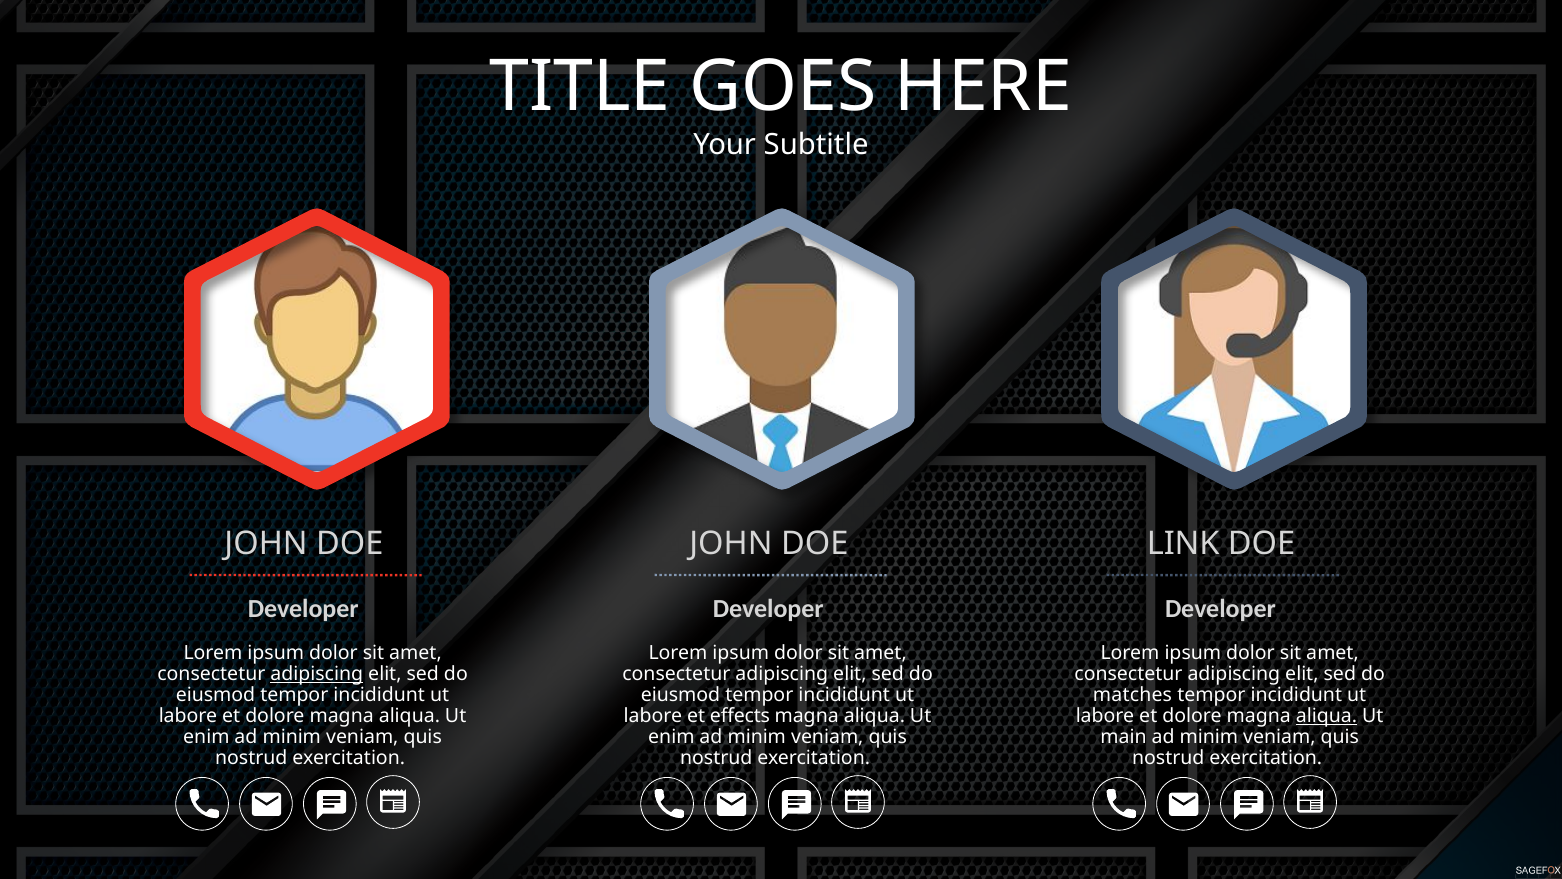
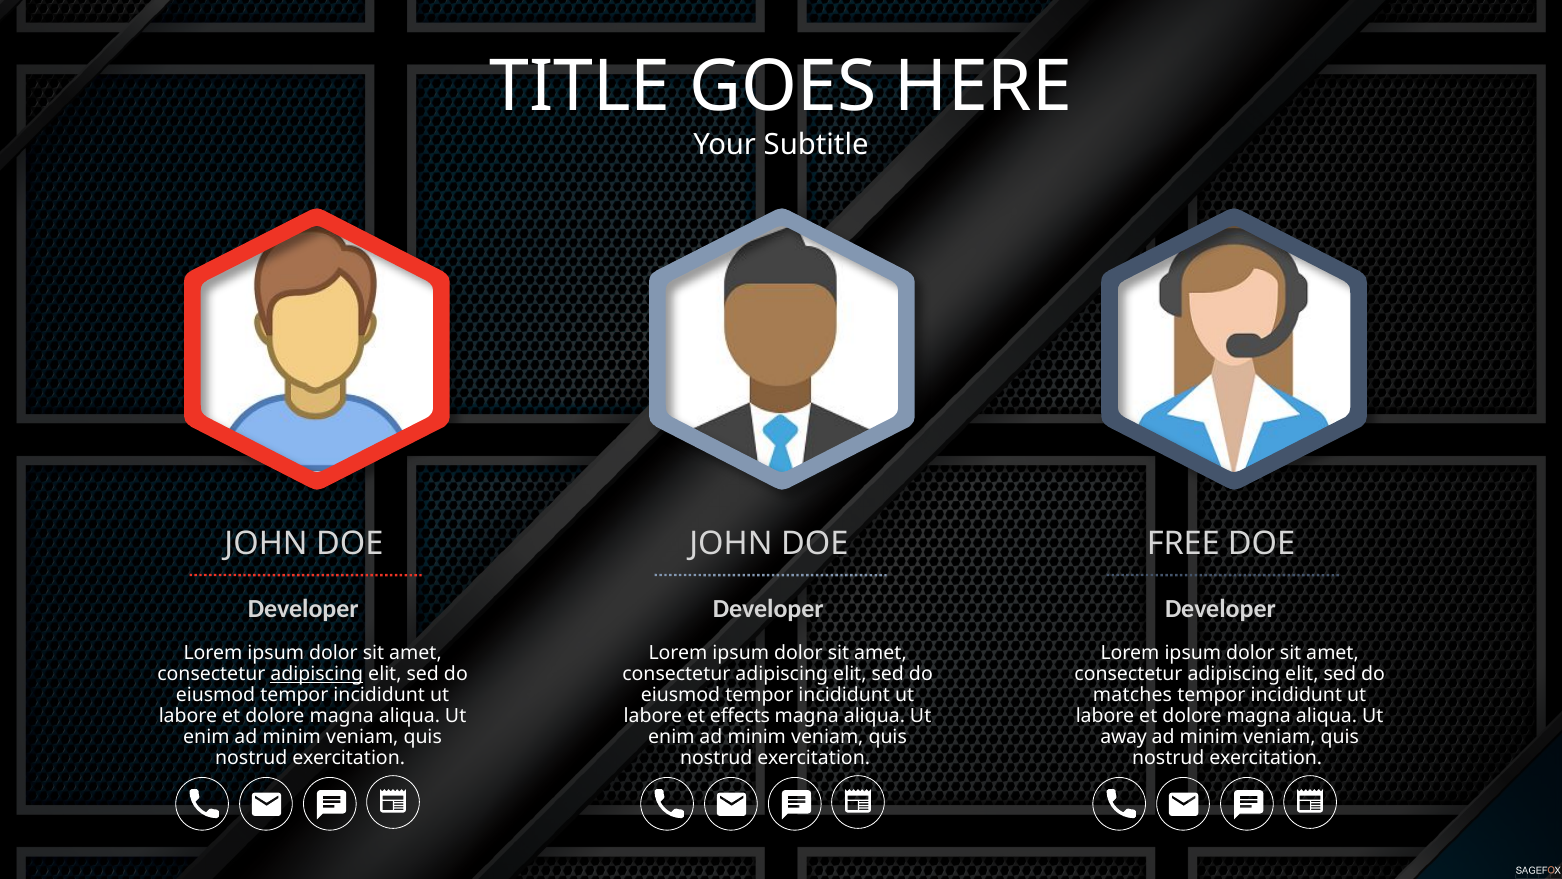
LINK: LINK -> FREE
aliqua at (1327, 716) underline: present -> none
main: main -> away
